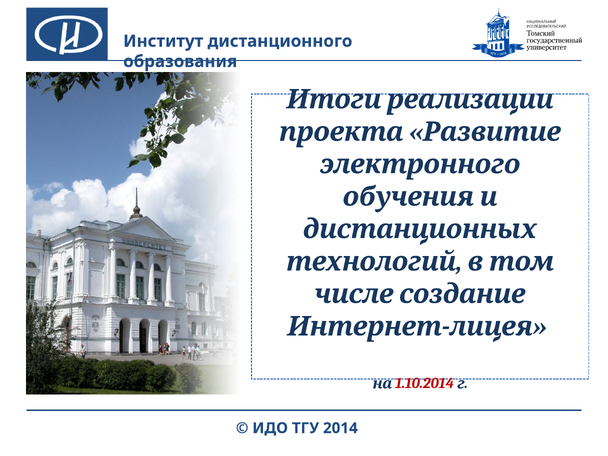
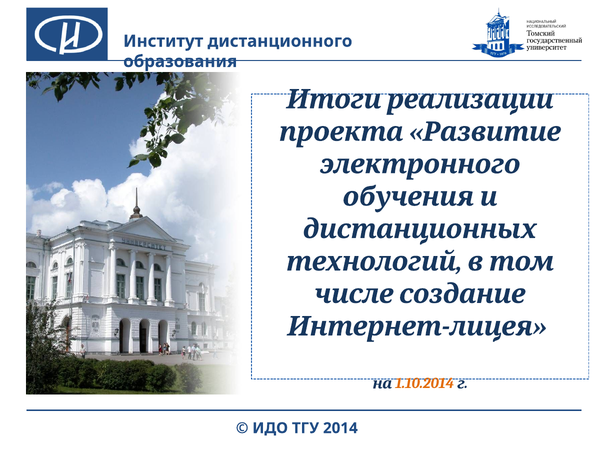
1.10.2014 colour: red -> orange
